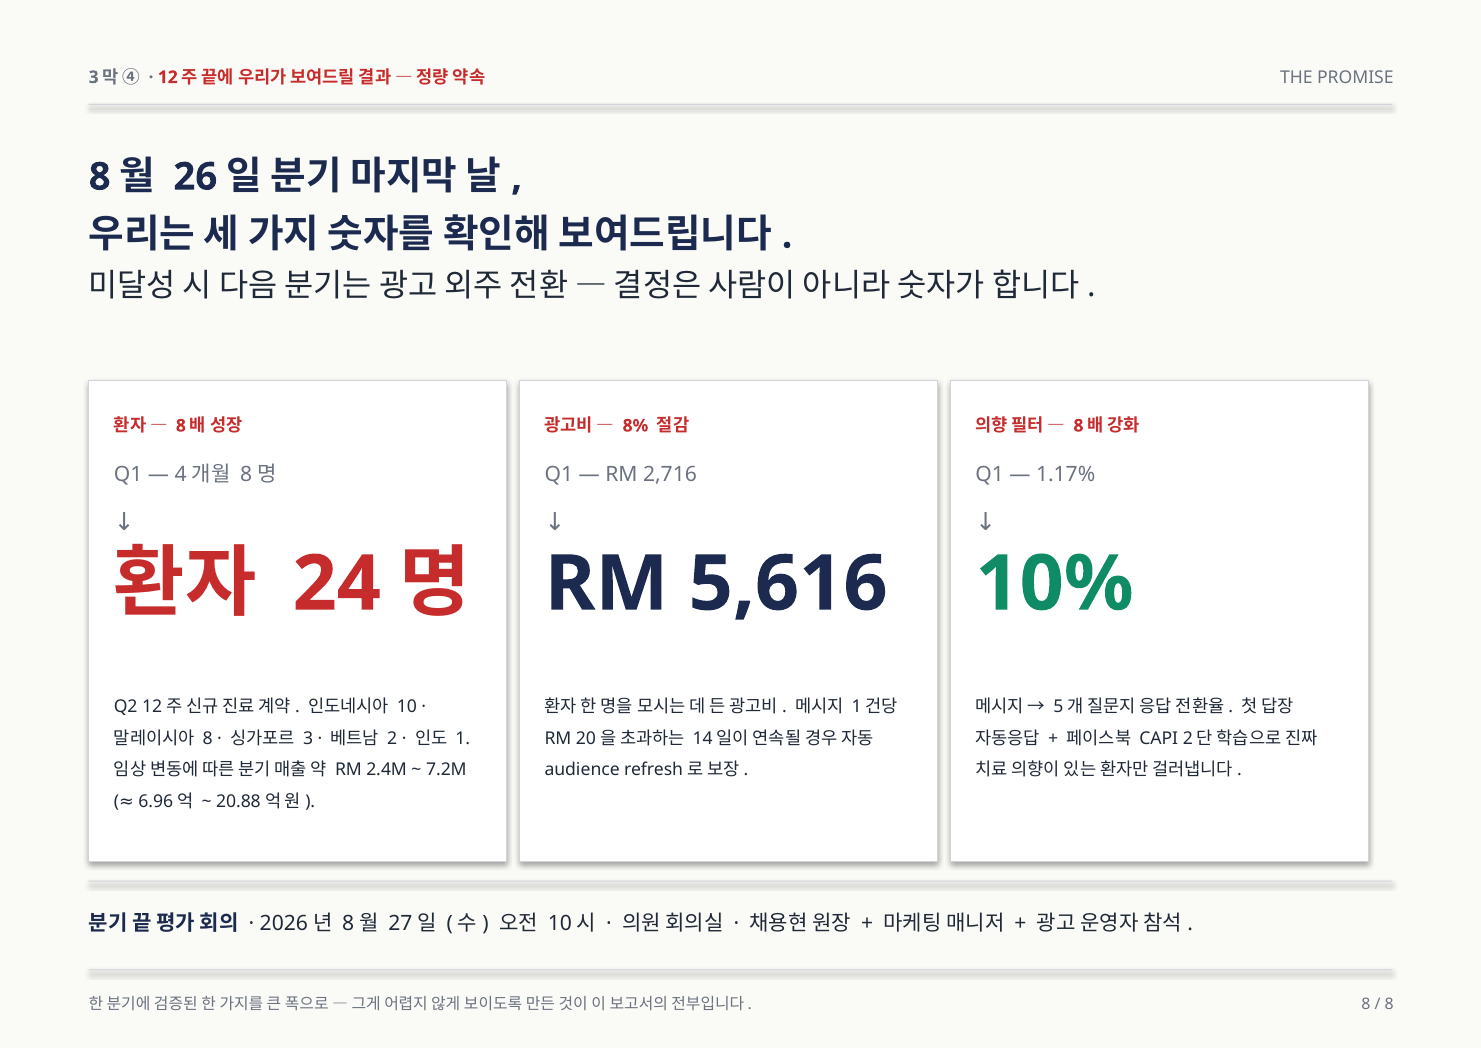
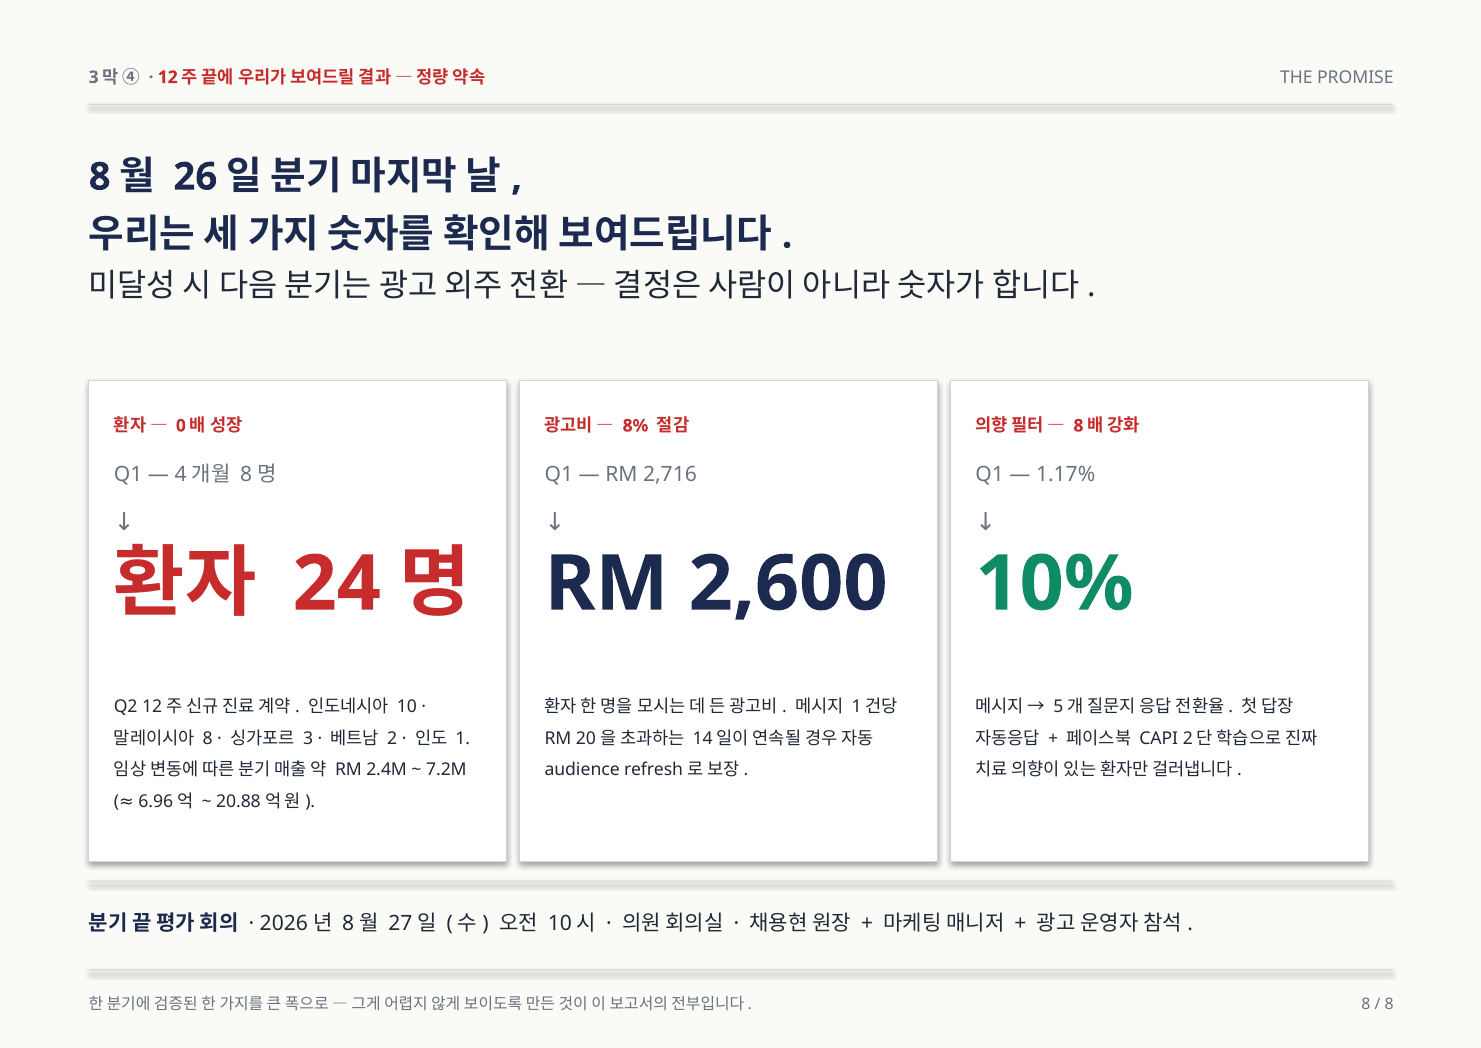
8 at (181, 426): 8 -> 0
5,616: 5,616 -> 2,600
